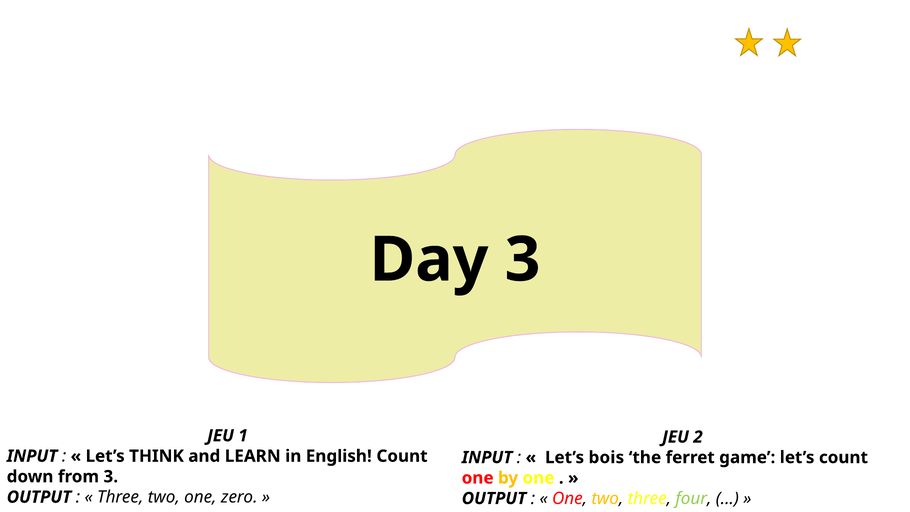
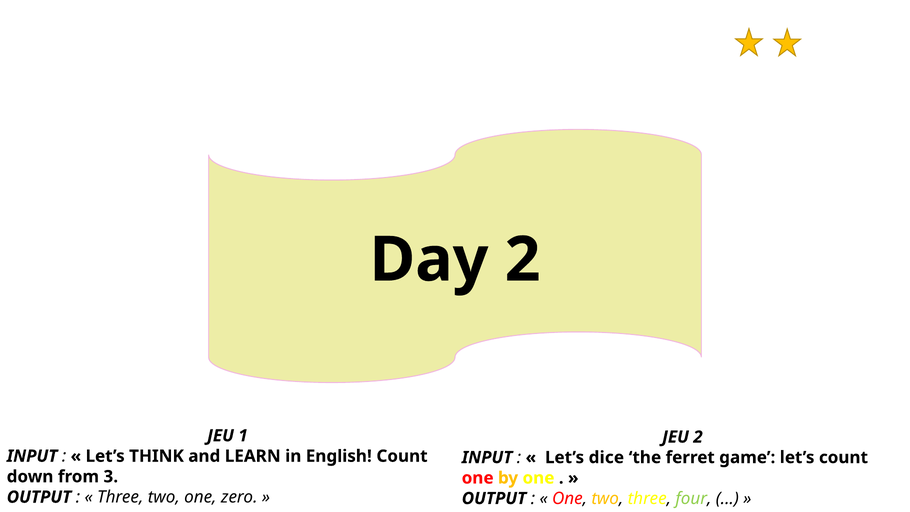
Day 3: 3 -> 2
bois: bois -> dice
